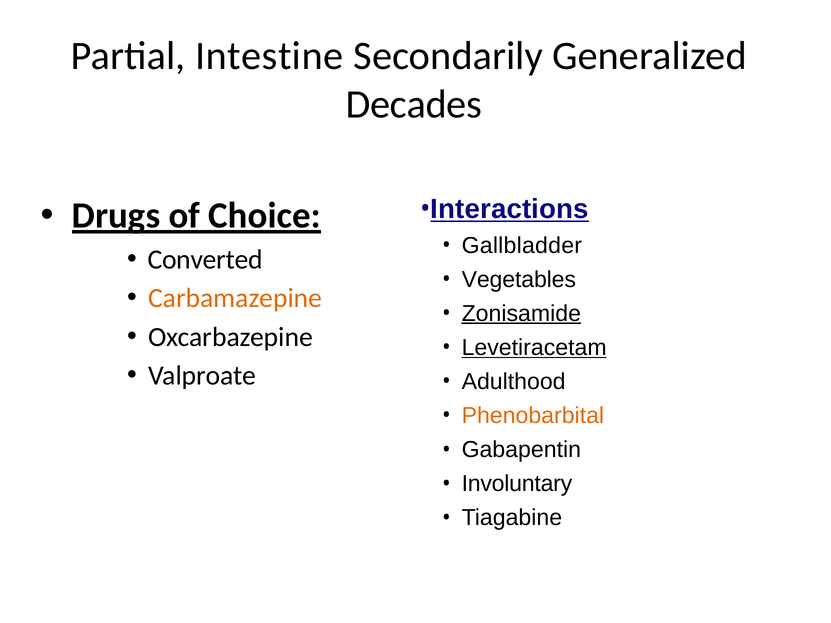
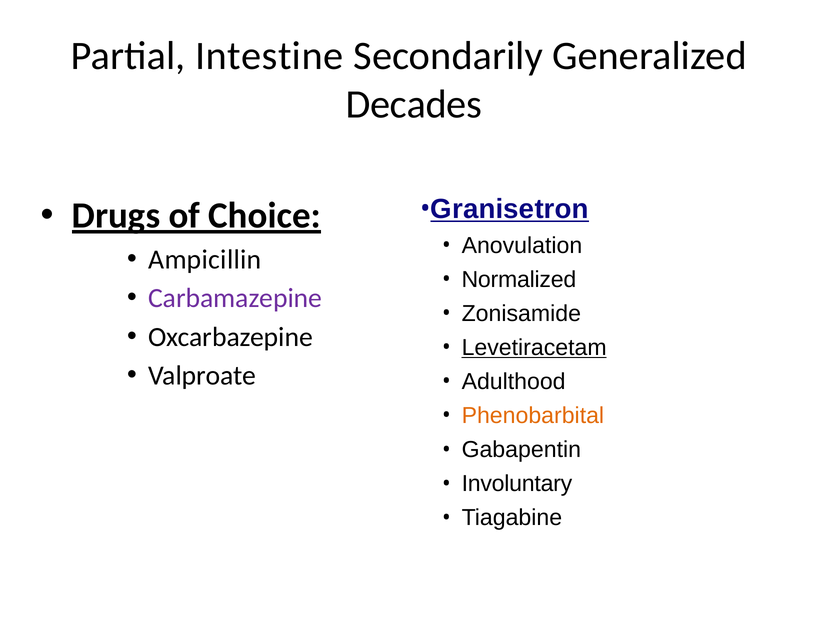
Interactions: Interactions -> Granisetron
Gallbladder: Gallbladder -> Anovulation
Converted: Converted -> Ampicillin
Vegetables: Vegetables -> Normalized
Carbamazepine colour: orange -> purple
Zonisamide underline: present -> none
